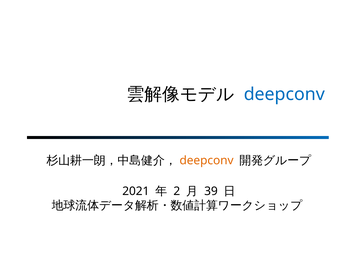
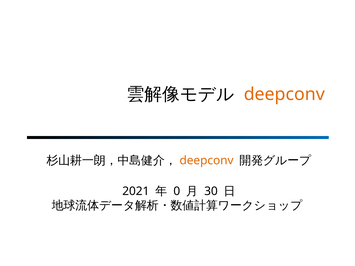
deepconv at (284, 94) colour: blue -> orange
2: 2 -> 0
39: 39 -> 30
